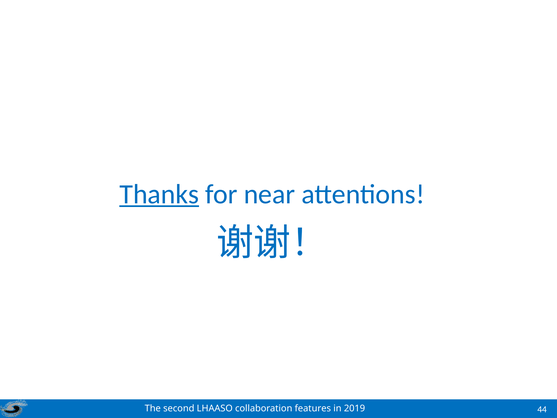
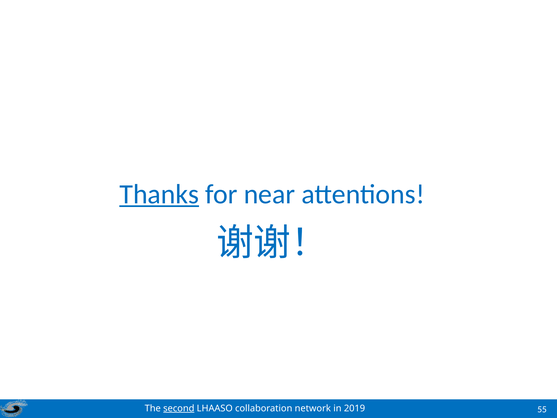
second underline: none -> present
features: features -> network
44: 44 -> 55
